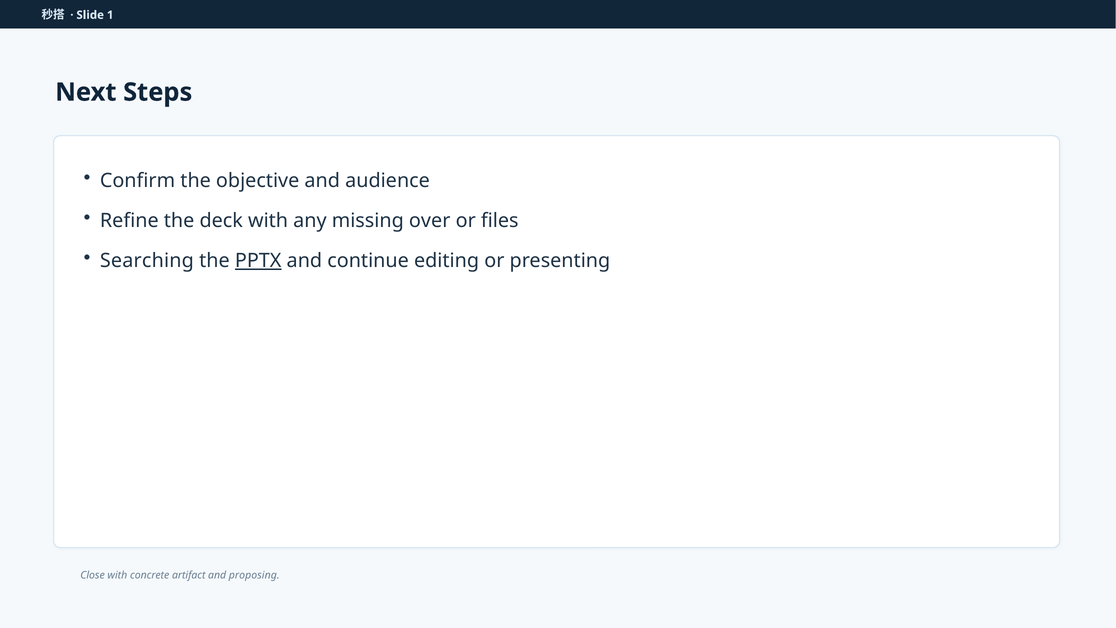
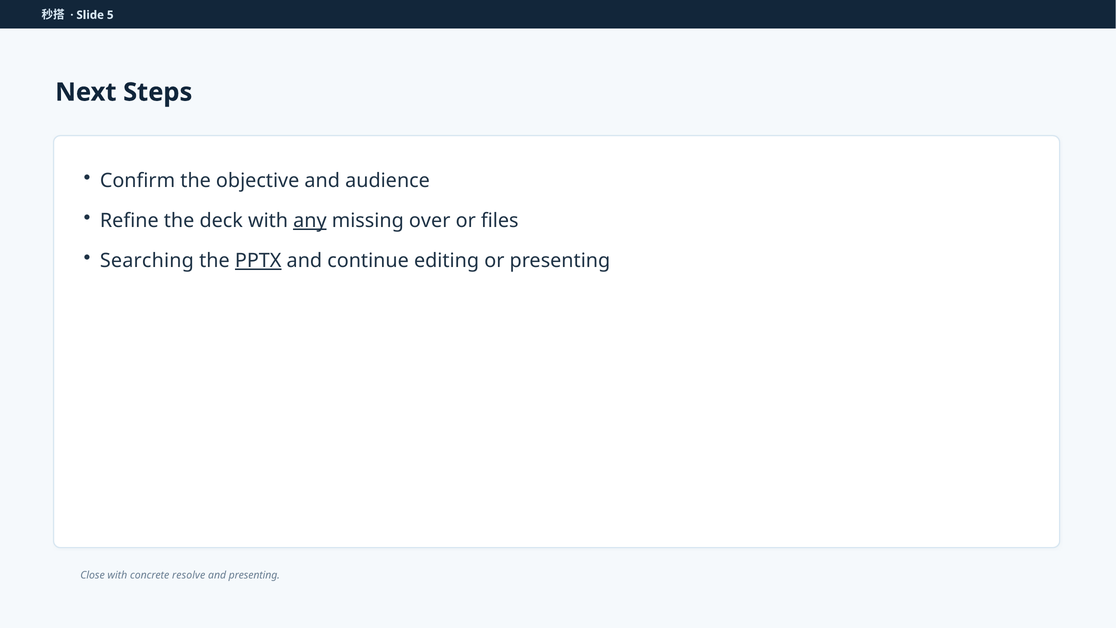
1: 1 -> 5
any underline: none -> present
artifact: artifact -> resolve
and proposing: proposing -> presenting
